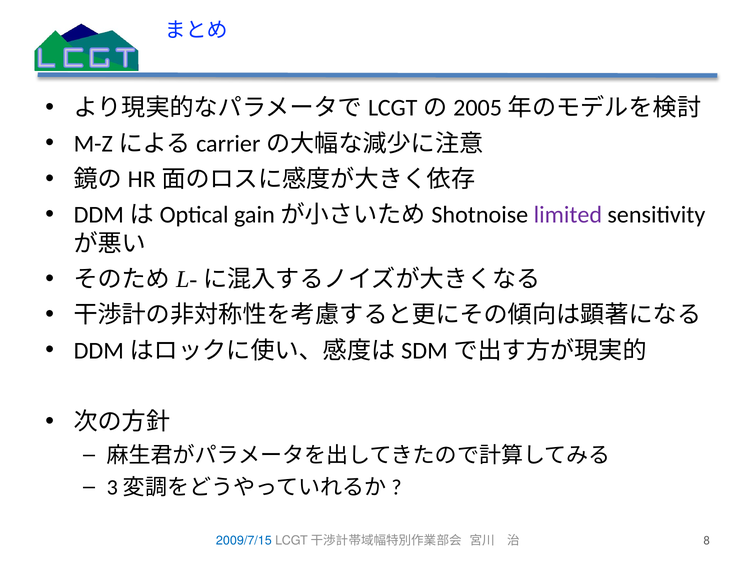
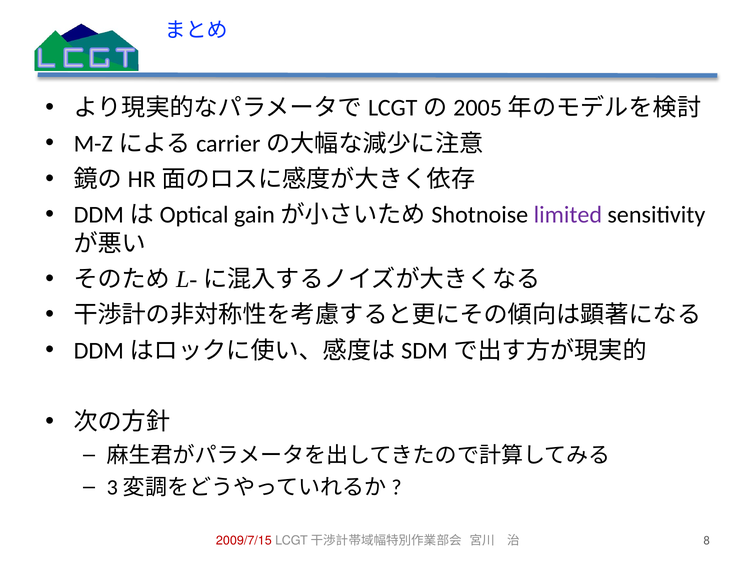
2009/7/15 colour: blue -> red
